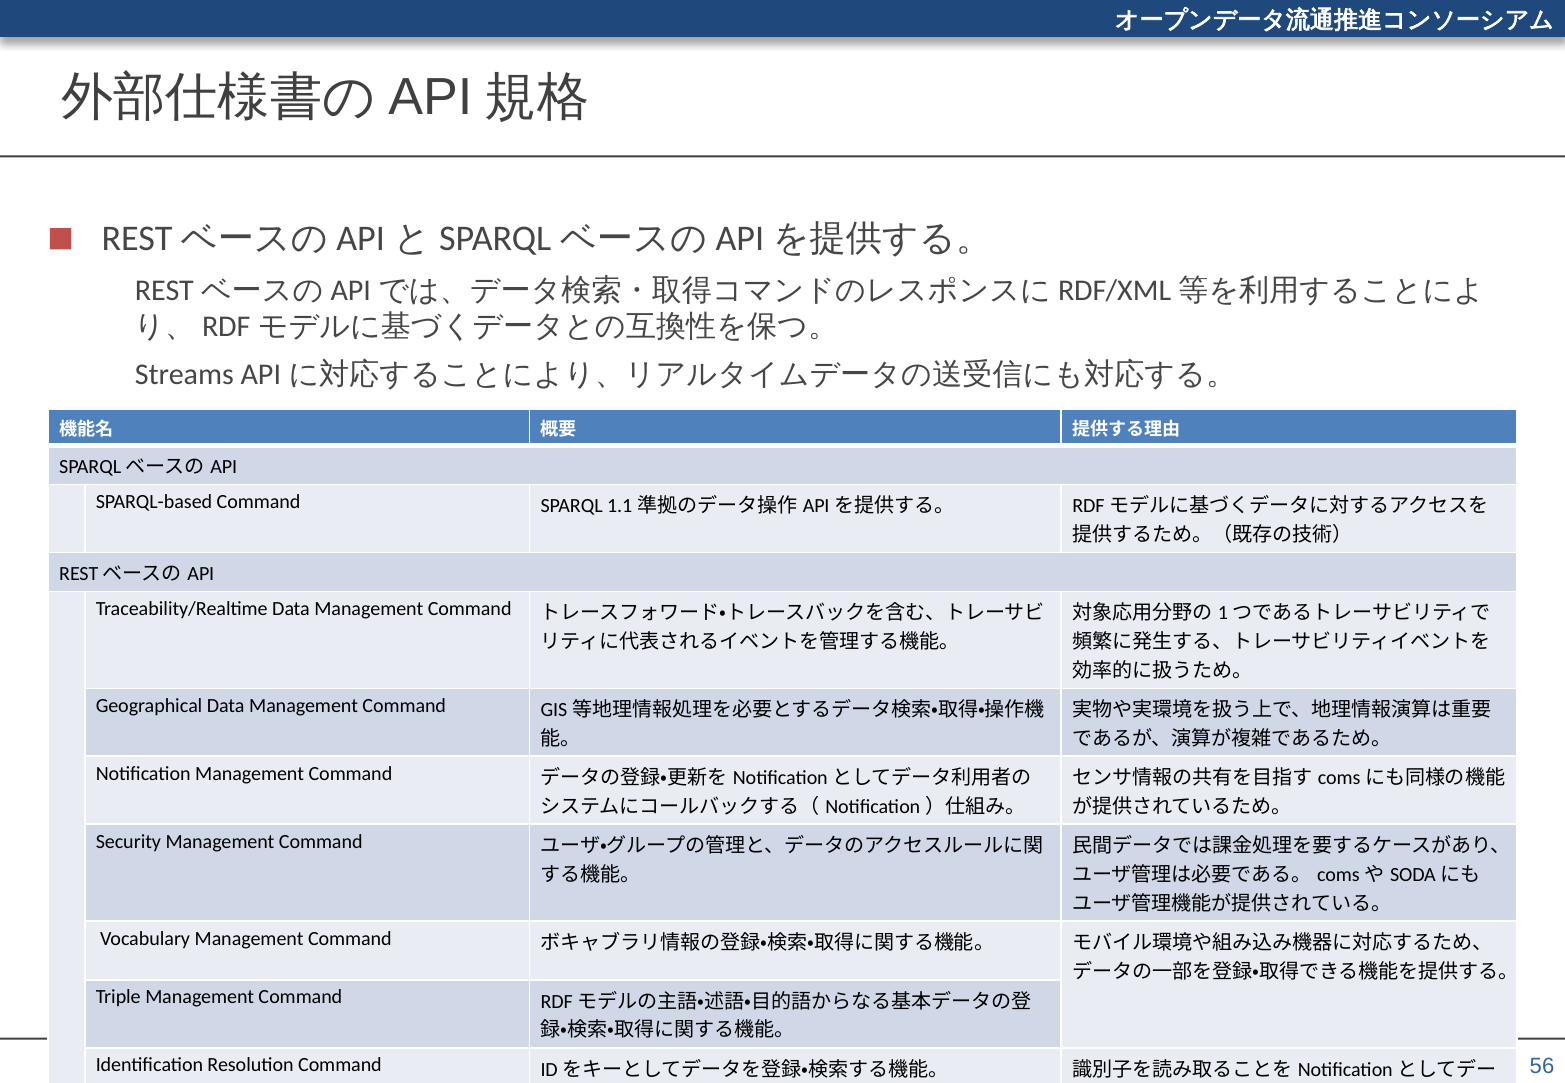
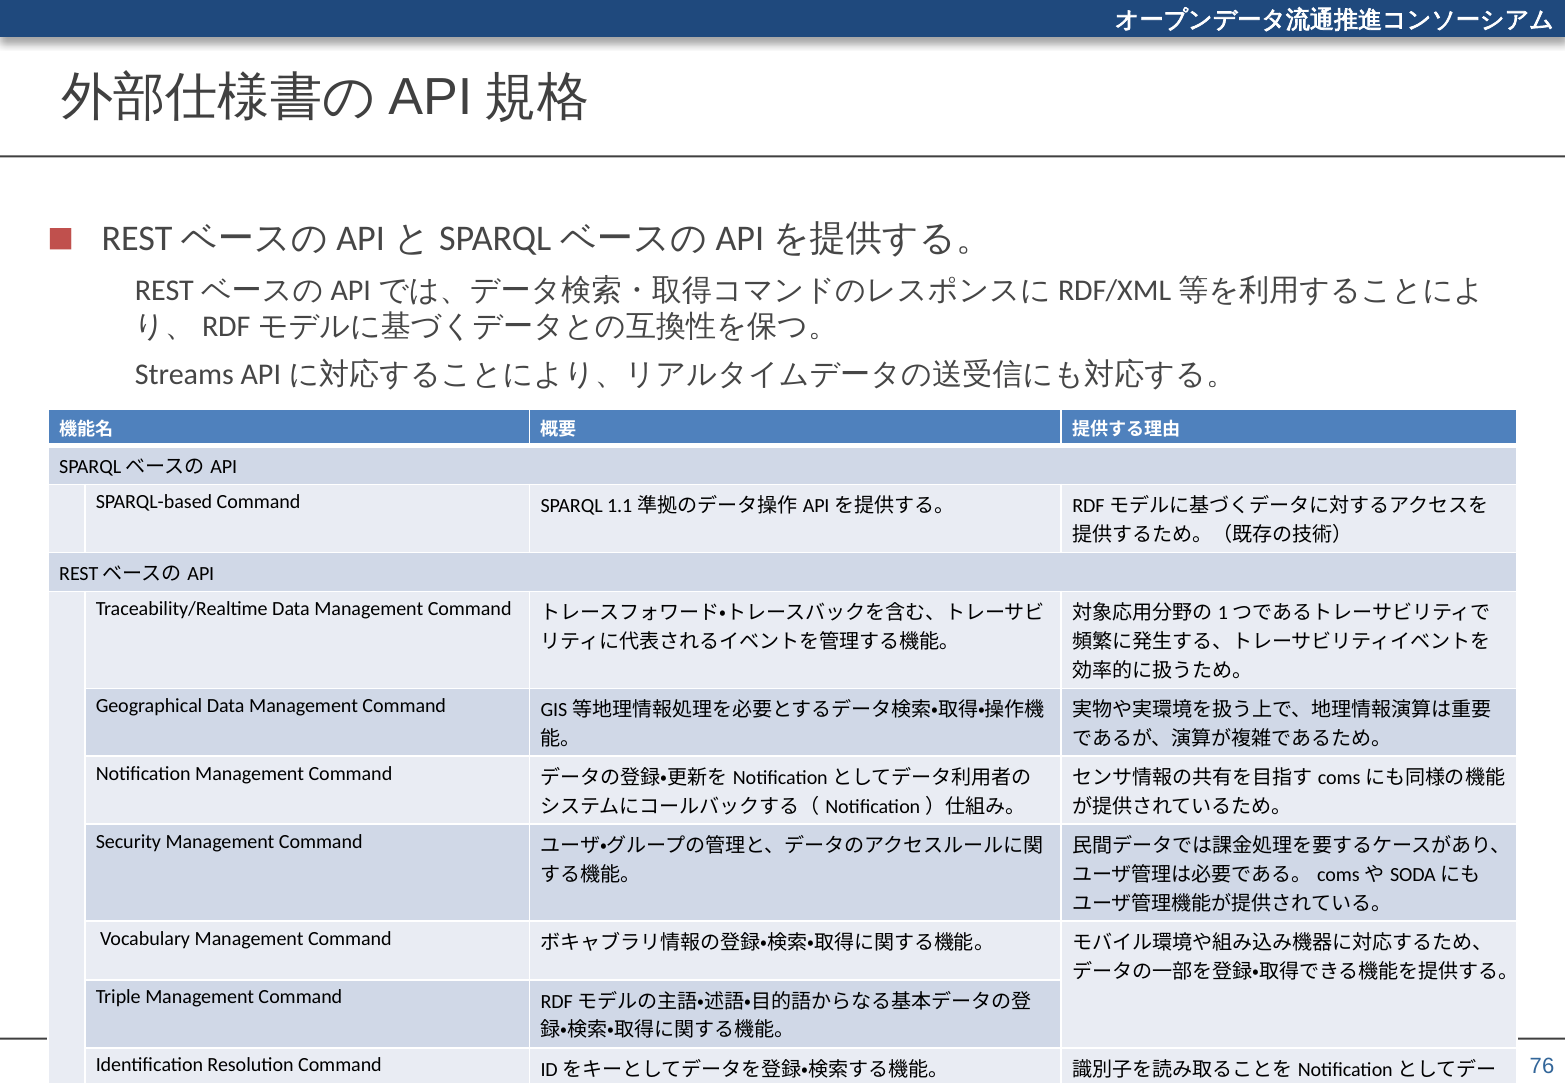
56: 56 -> 76
